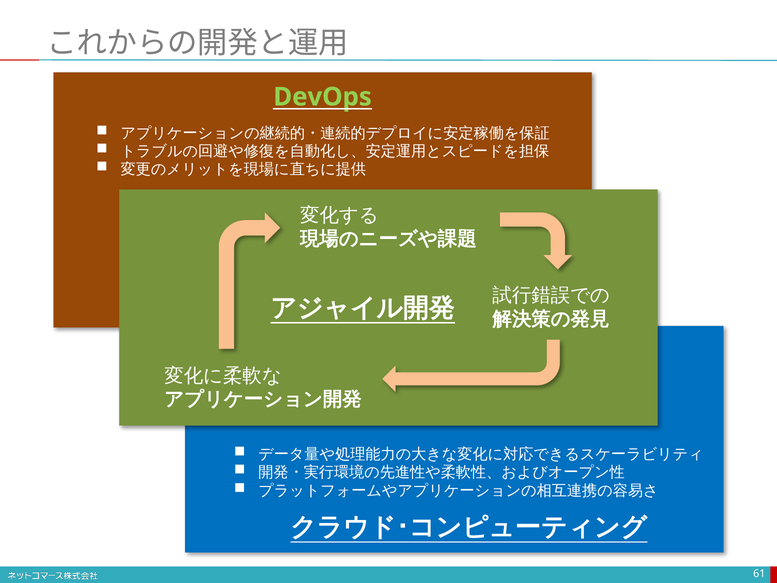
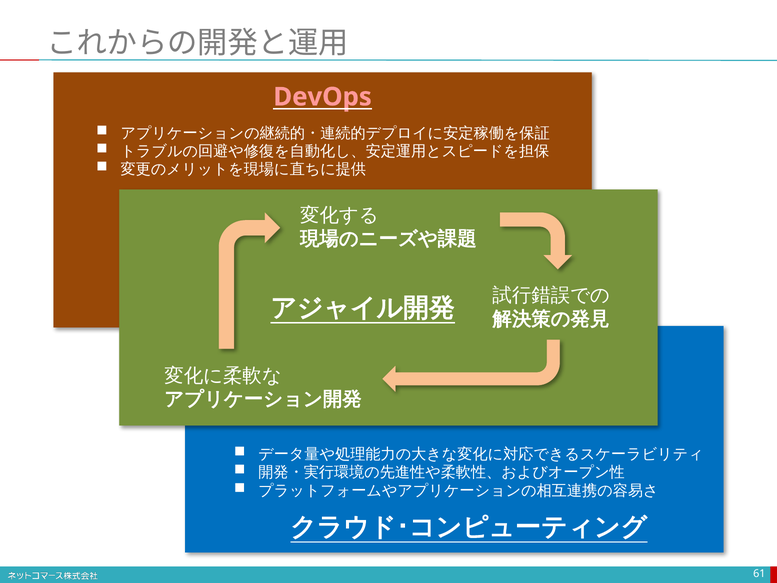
DevOps colour: light green -> pink
